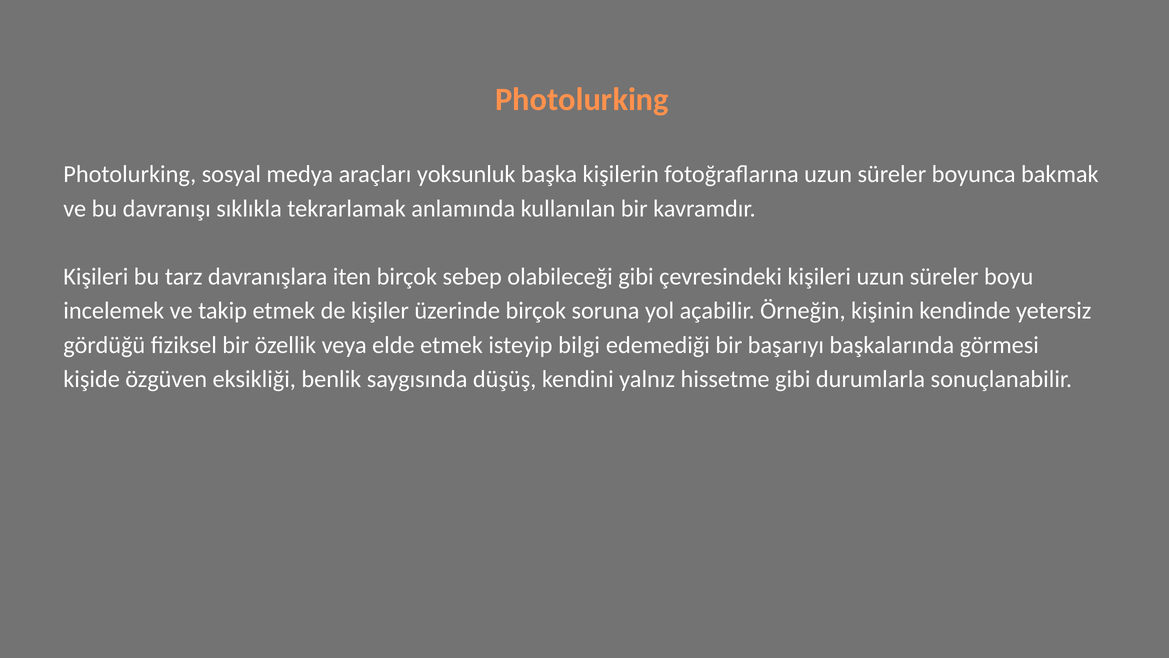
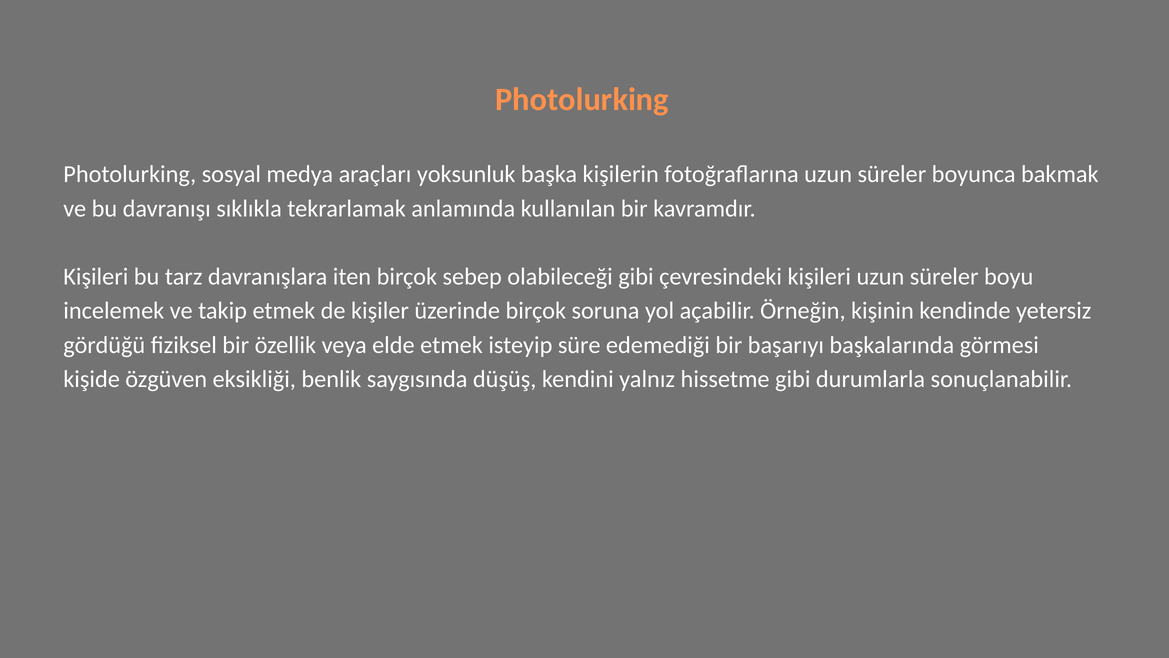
bilgi: bilgi -> süre
